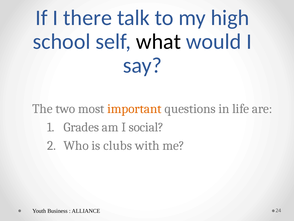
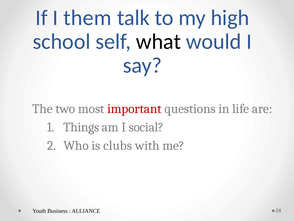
there: there -> them
important colour: orange -> red
Grades: Grades -> Things
